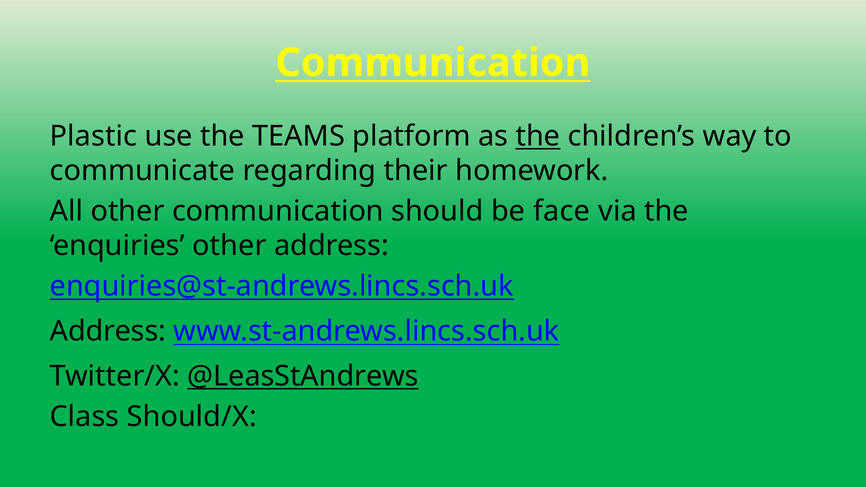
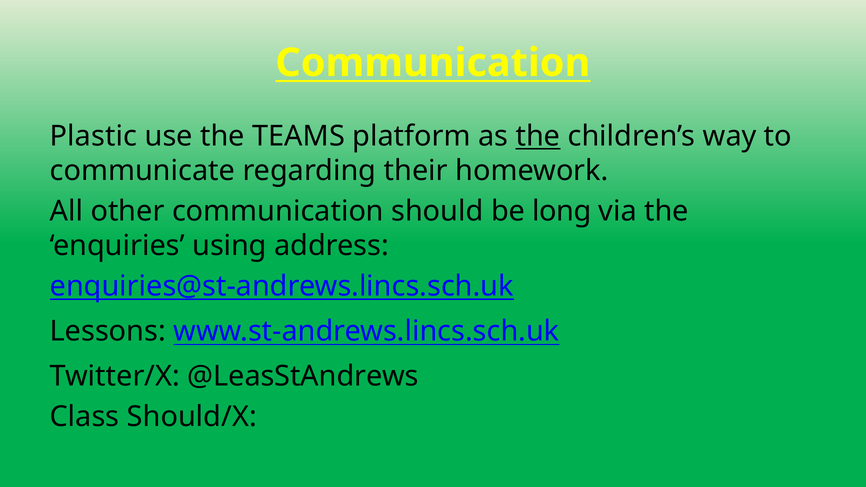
face: face -> long
enquiries other: other -> using
Address at (108, 331): Address -> Lessons
@LeasStAndrews underline: present -> none
